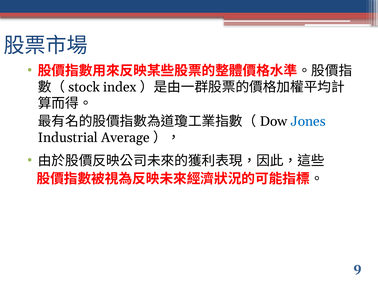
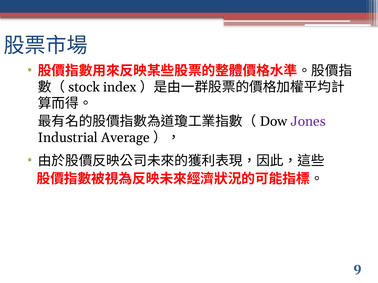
Jones colour: blue -> purple
